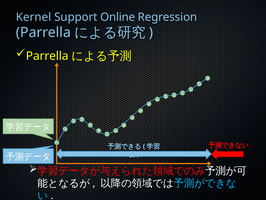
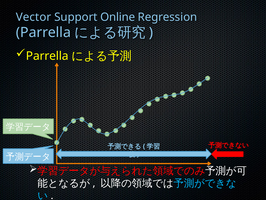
Kernel: Kernel -> Vector
